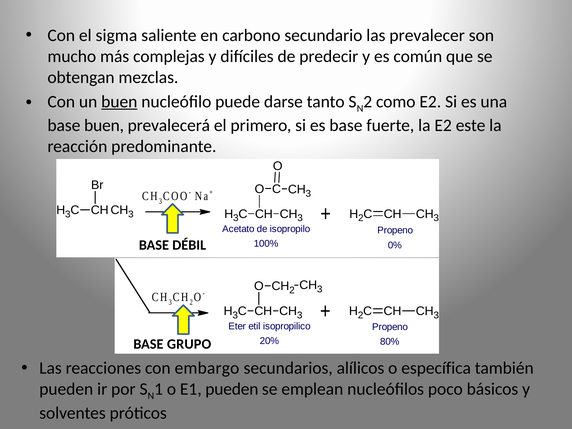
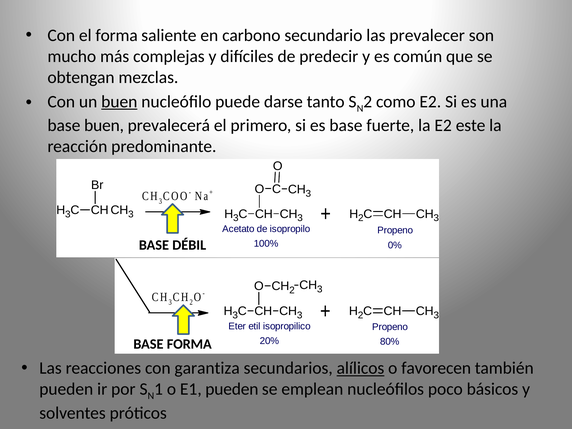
el sigma: sigma -> forma
BASE GRUPO: GRUPO -> FORMA
embargo: embargo -> garantiza
alílicos underline: none -> present
específica: específica -> favorecen
